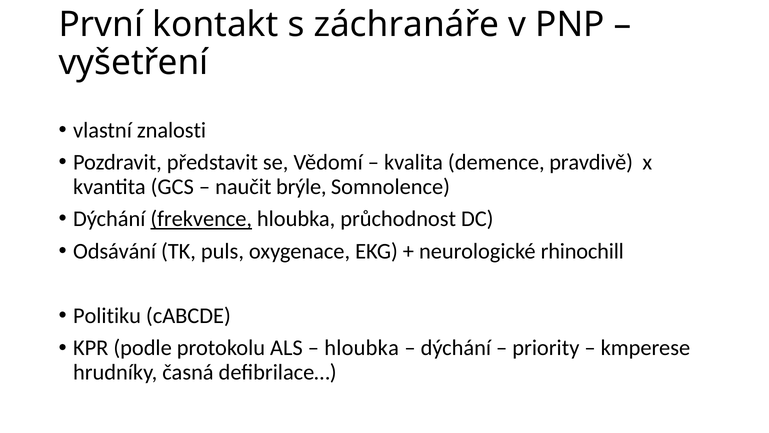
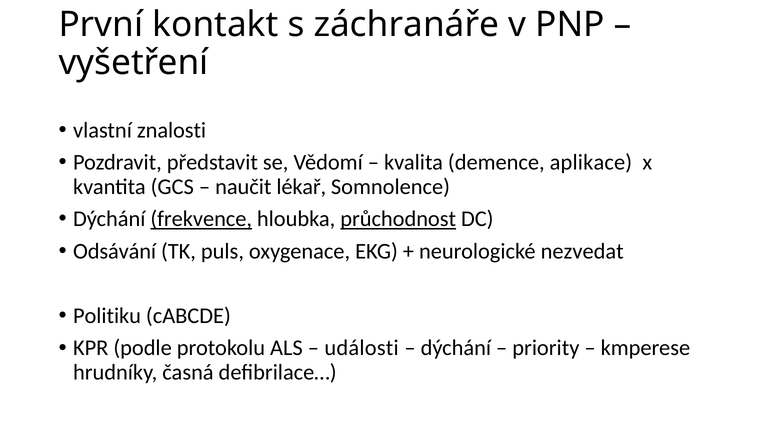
pravdivě: pravdivě -> aplikace
brýle: brýle -> lékař
průchodnost underline: none -> present
rhinochill: rhinochill -> nezvedat
hloubka at (362, 348): hloubka -> události
